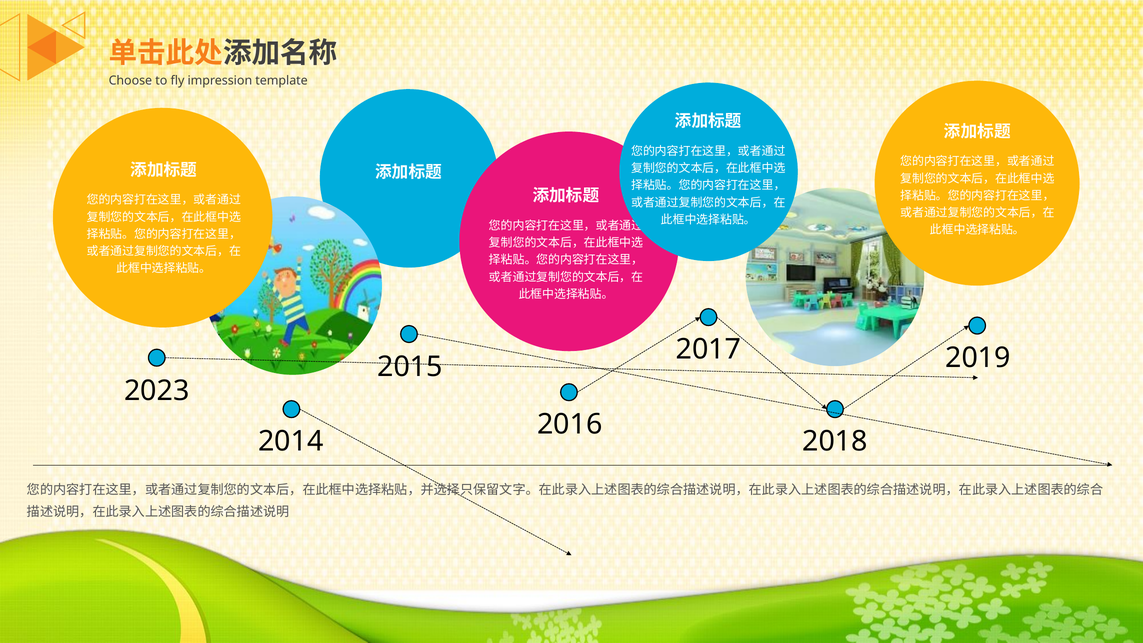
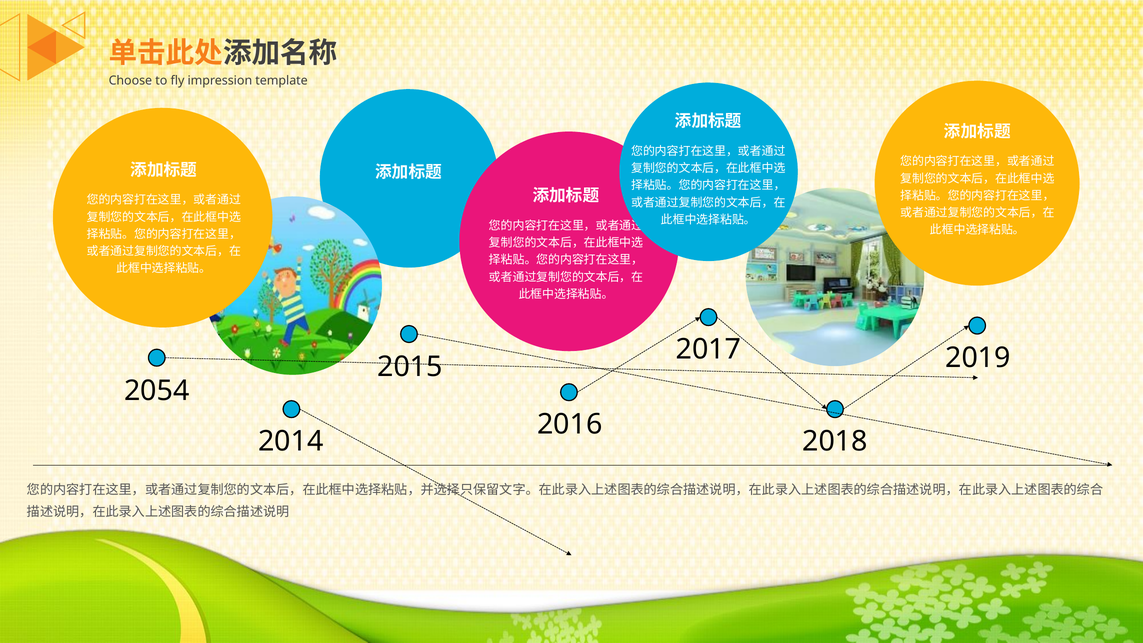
2023: 2023 -> 2054
